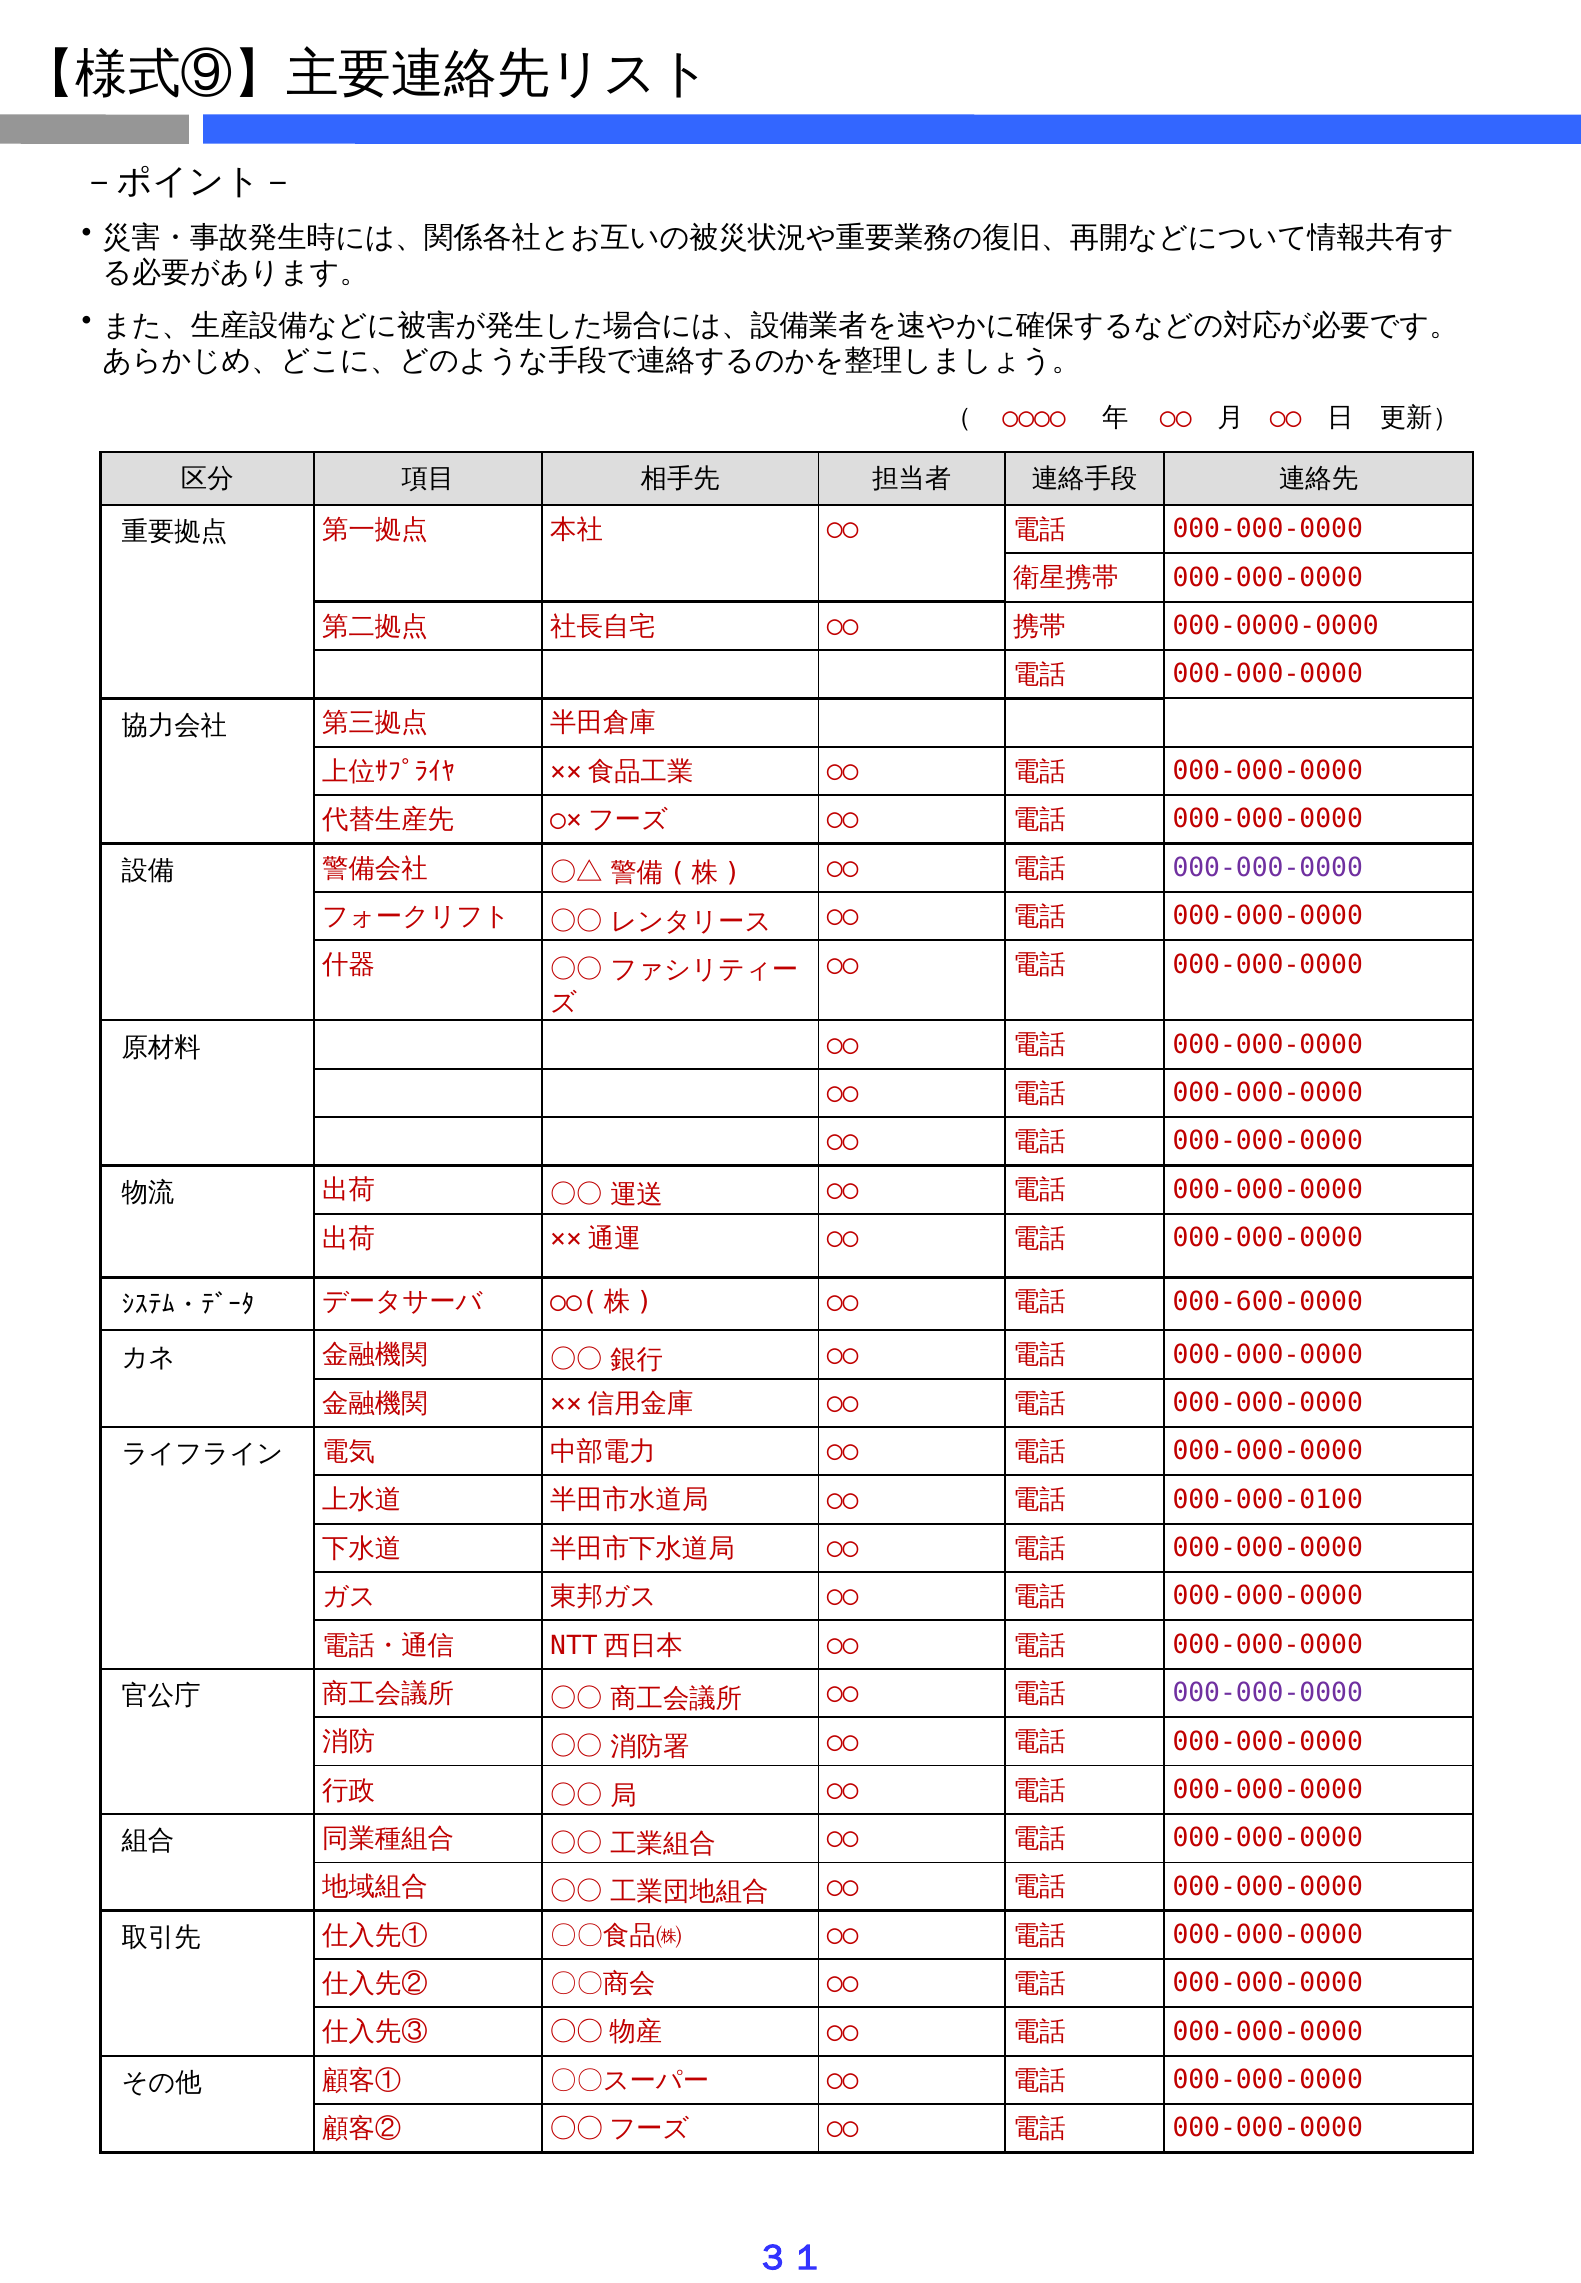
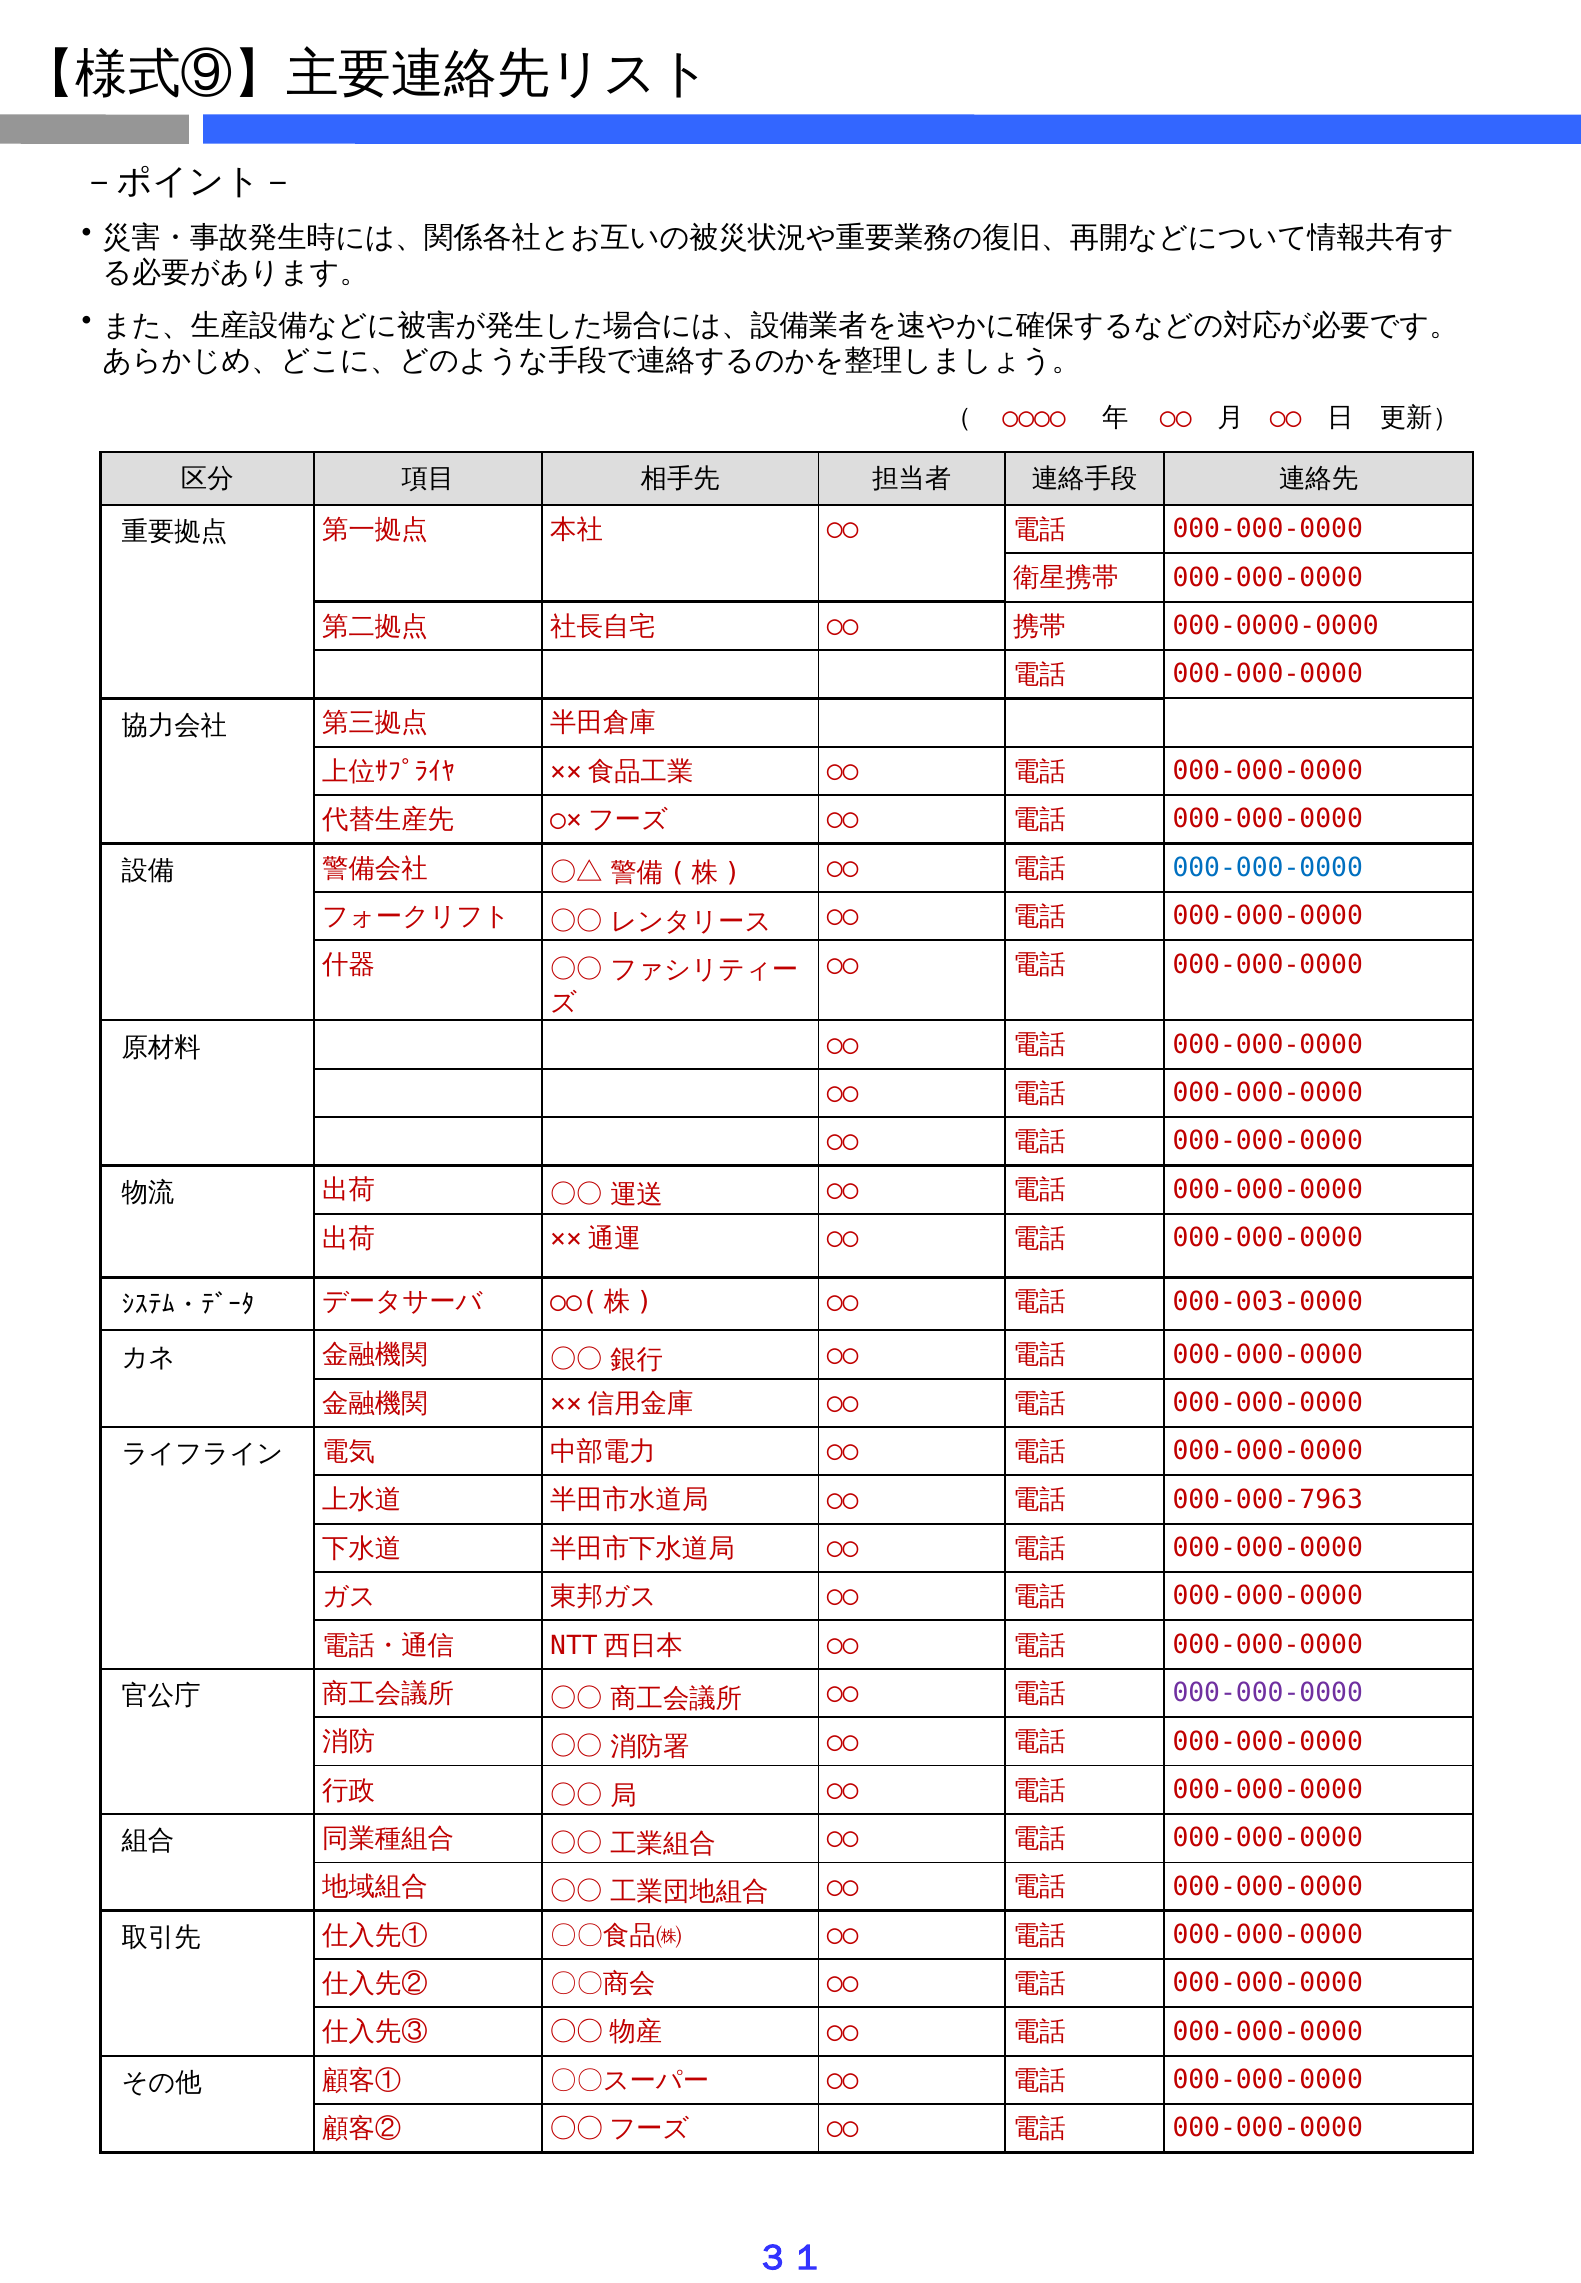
000-000-0000 at (1268, 868) colour: purple -> blue
000-600-0000: 000-600-0000 -> 000-003-0000
000-000-0100: 000-000-0100 -> 000-000-7963
